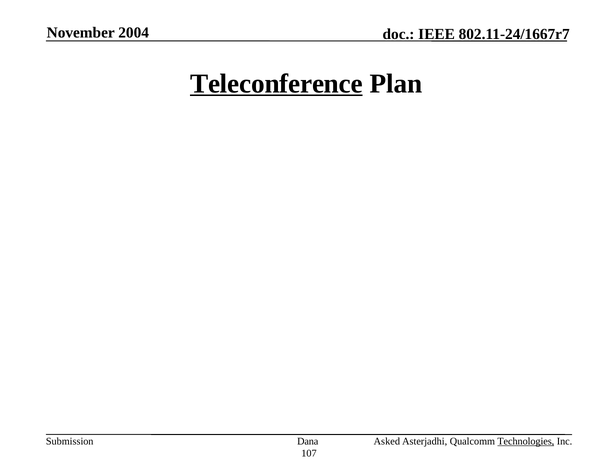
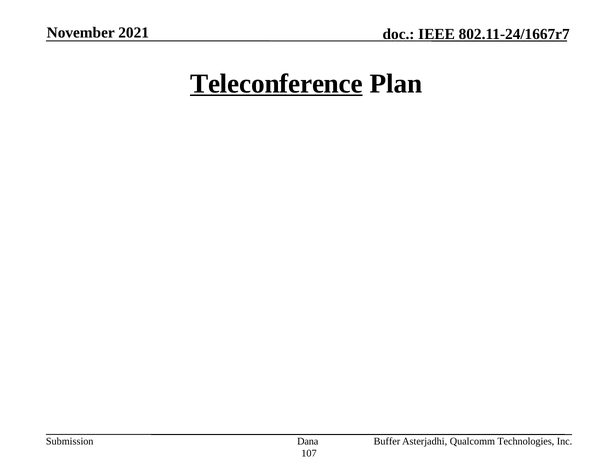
2004: 2004 -> 2021
Asked: Asked -> Buffer
Technologies underline: present -> none
